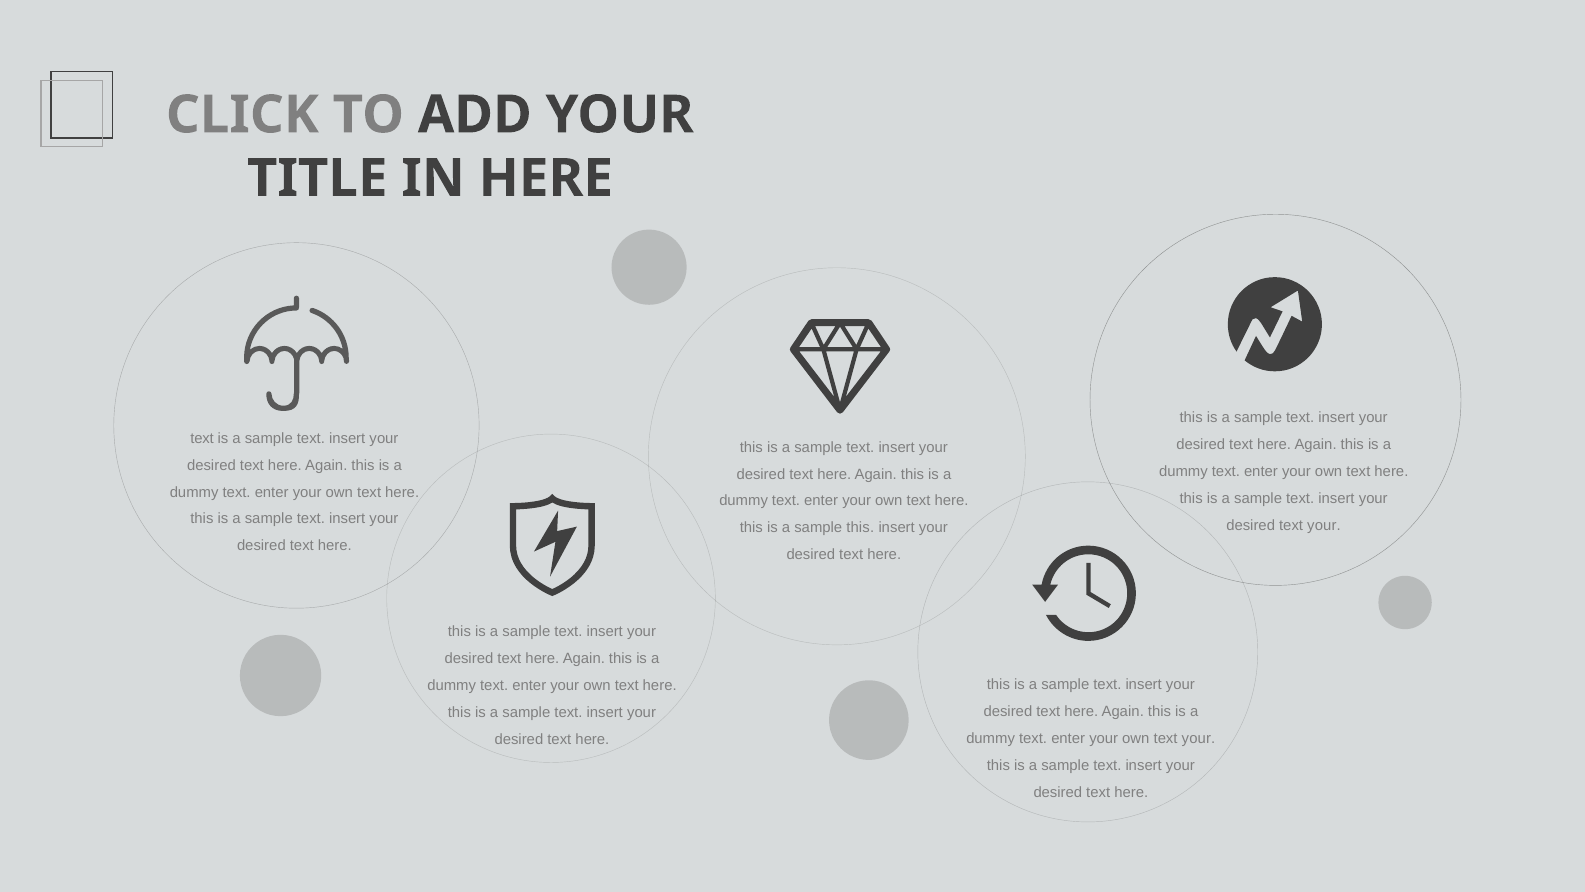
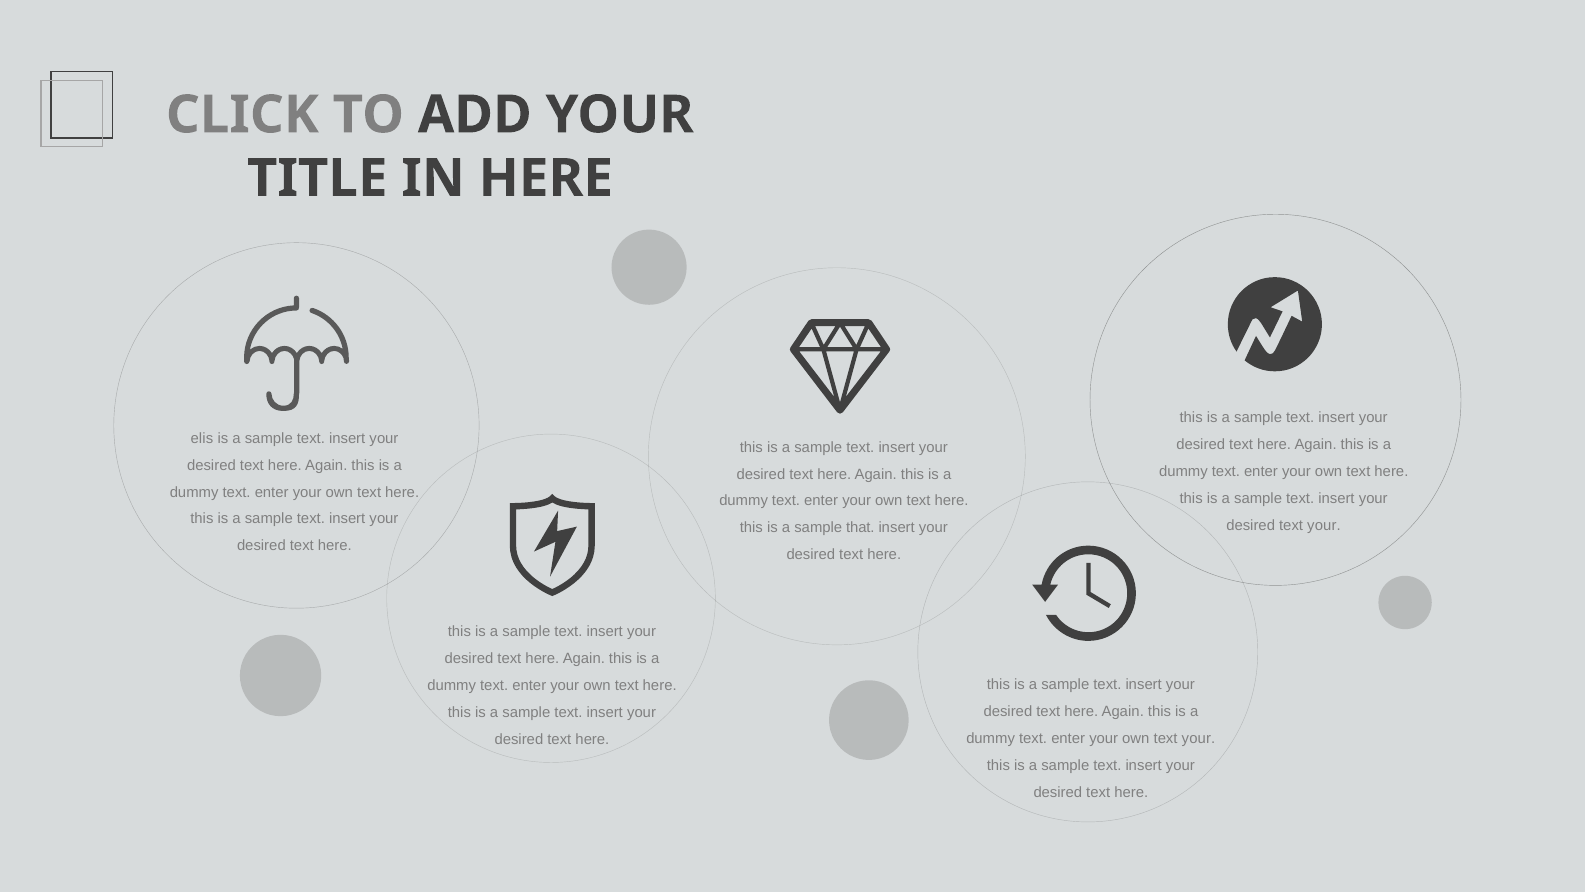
text at (202, 438): text -> elis
sample this: this -> that
